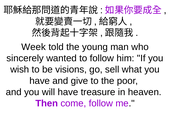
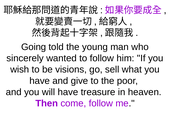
Week: Week -> Going
